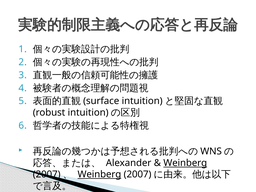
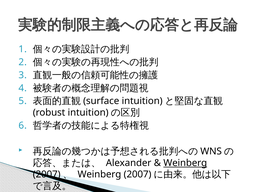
Weinberg at (99, 174) underline: present -> none
